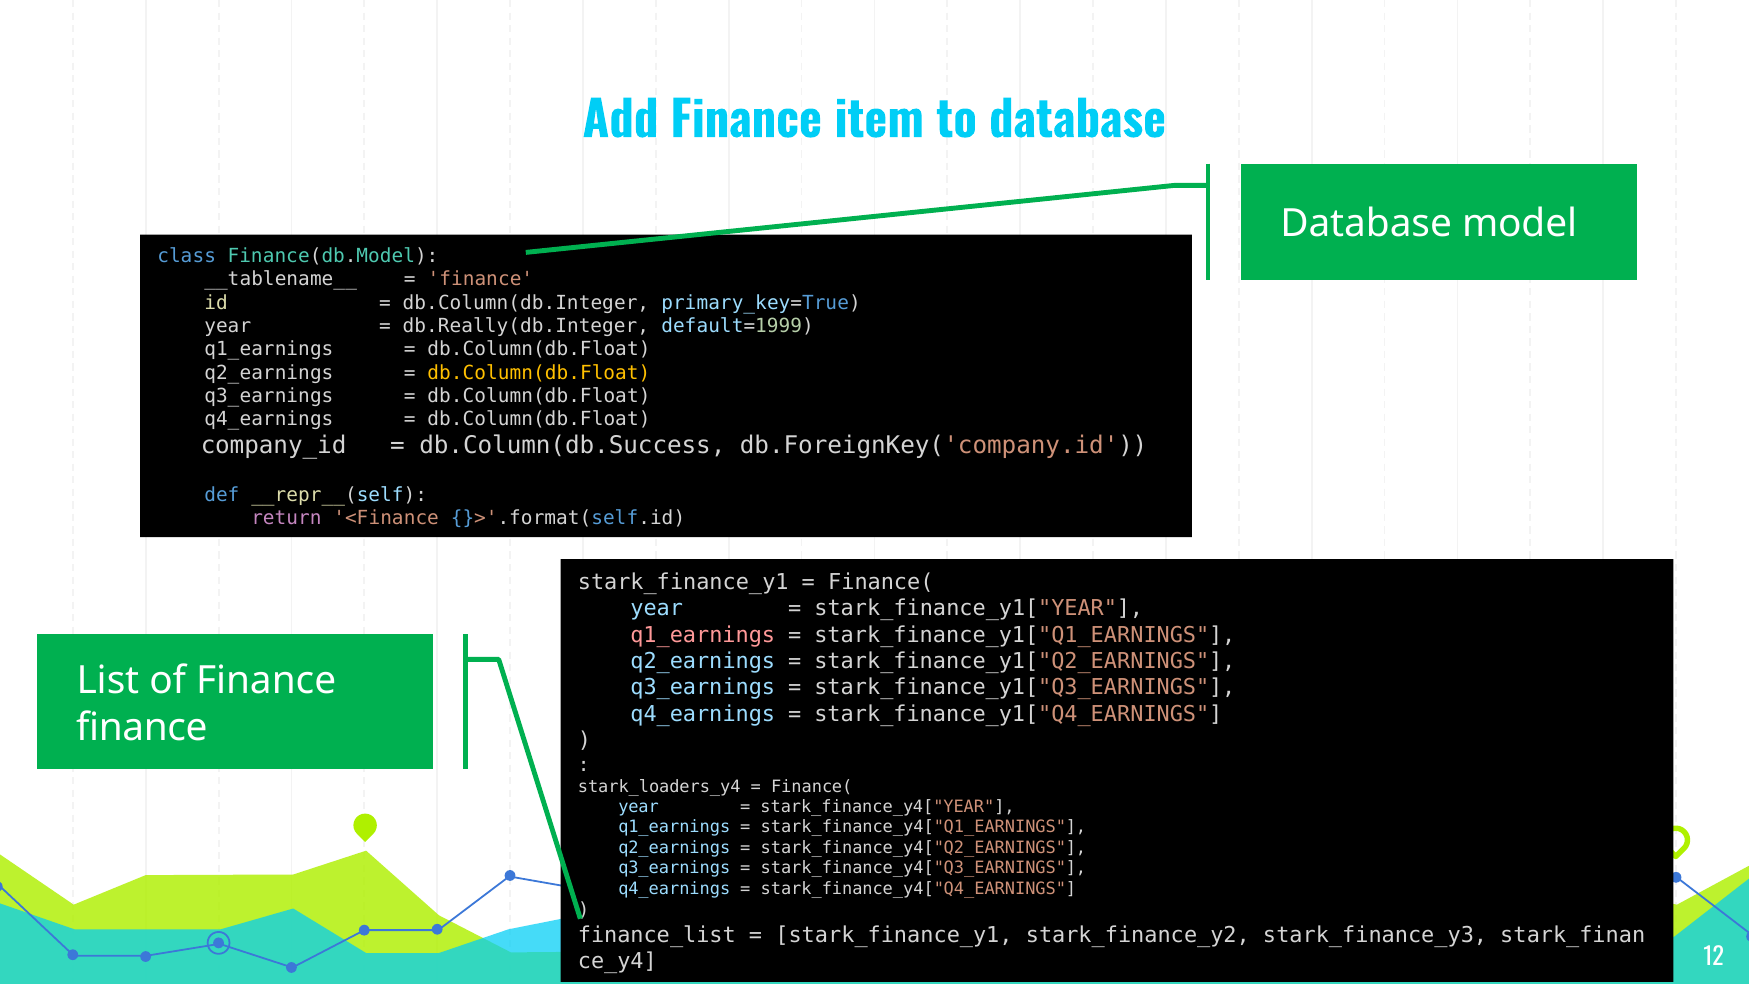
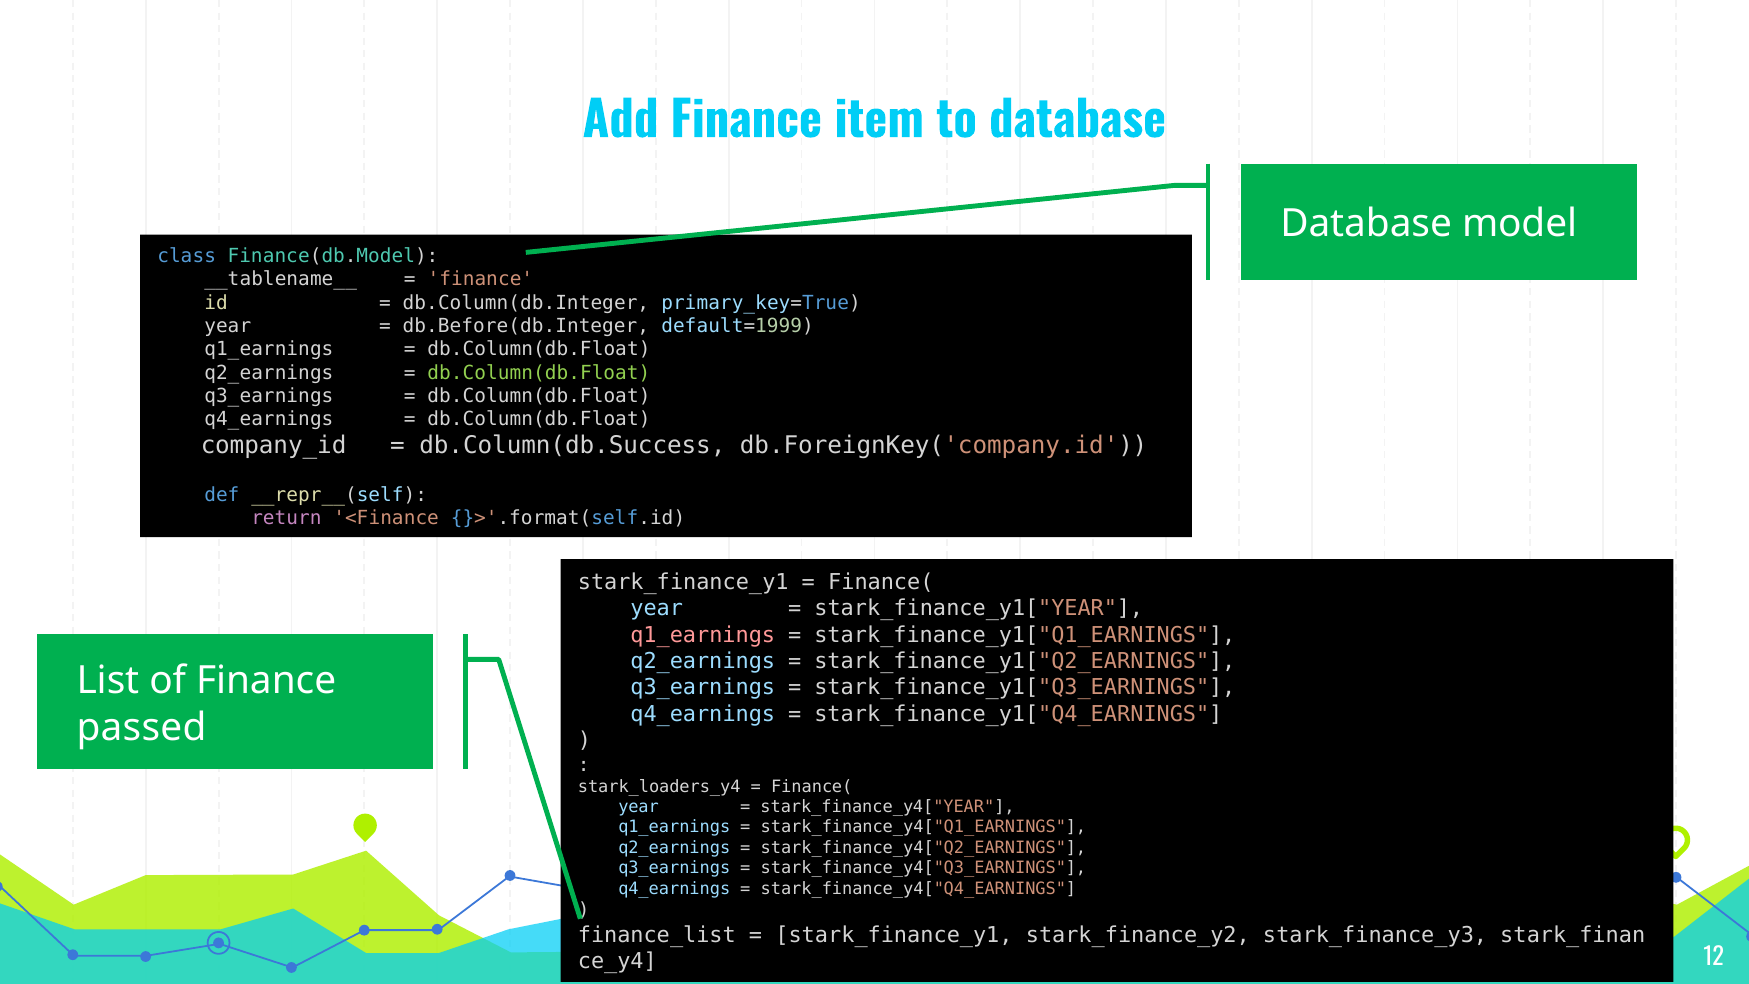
db.Really(db.Integer: db.Really(db.Integer -> db.Before(db.Integer
db.Column(db.Float at (539, 373) colour: yellow -> light green
finance at (142, 728): finance -> passed
